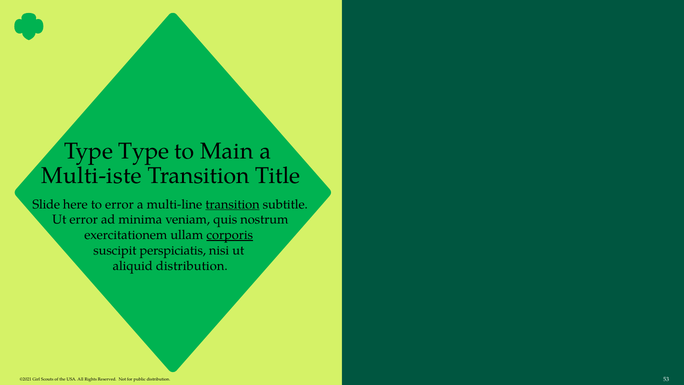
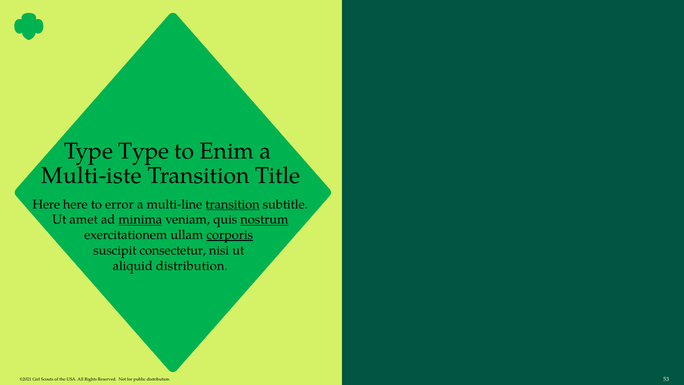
Main: Main -> Enim
Slide at (46, 204): Slide -> Here
Ut error: error -> amet
minima underline: none -> present
nostrum underline: none -> present
perspiciatis: perspiciatis -> consectetur
